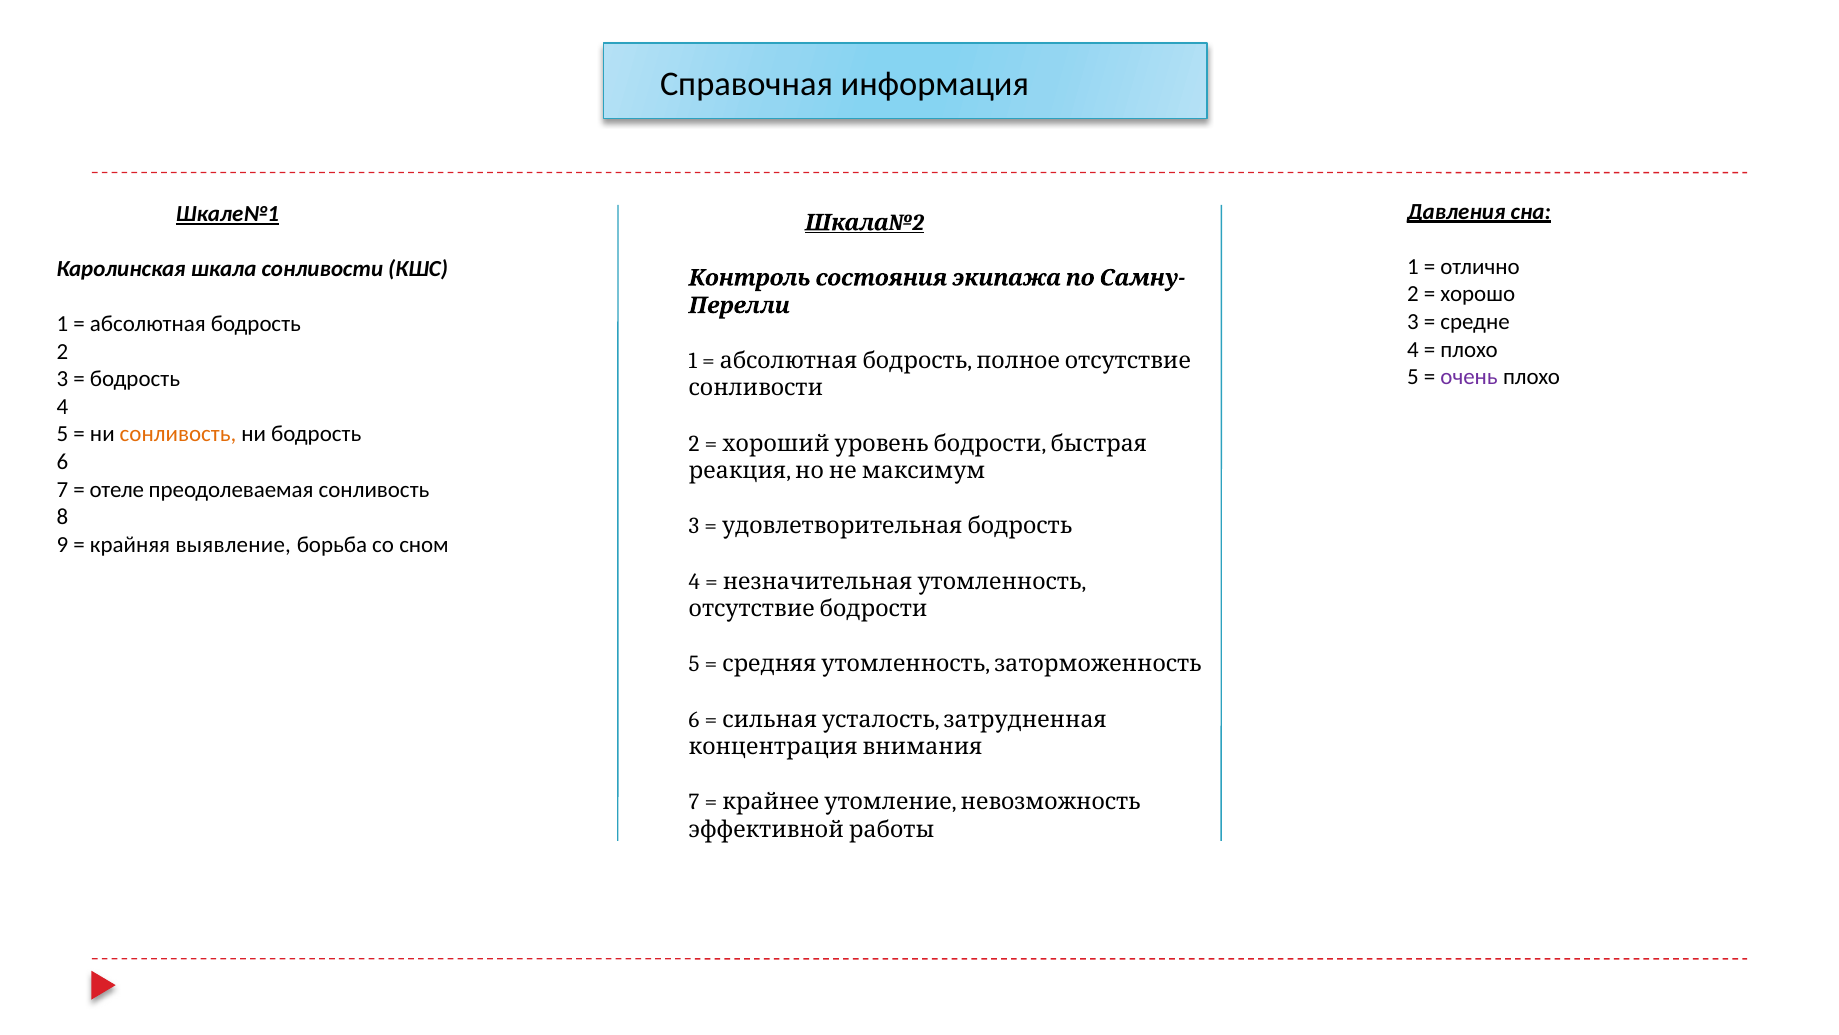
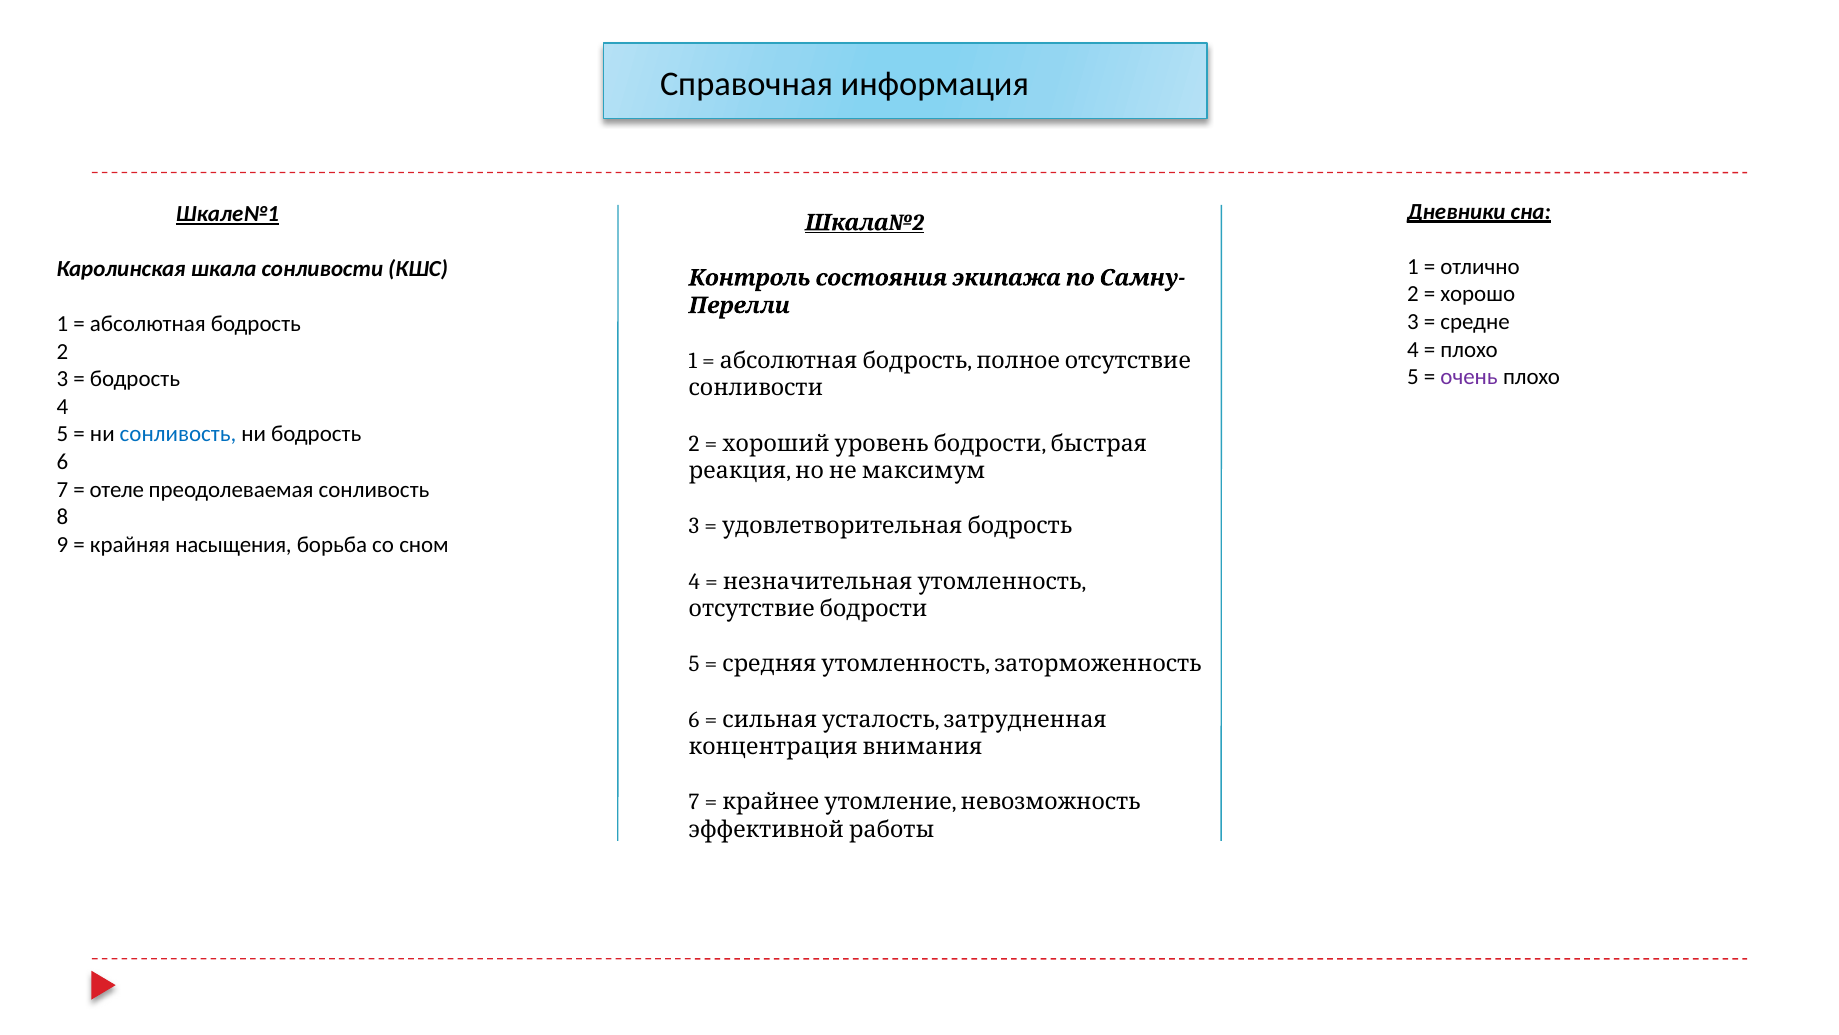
Давления: Давления -> Дневники
сонливость at (178, 434) colour: orange -> blue
выявление: выявление -> насыщения
